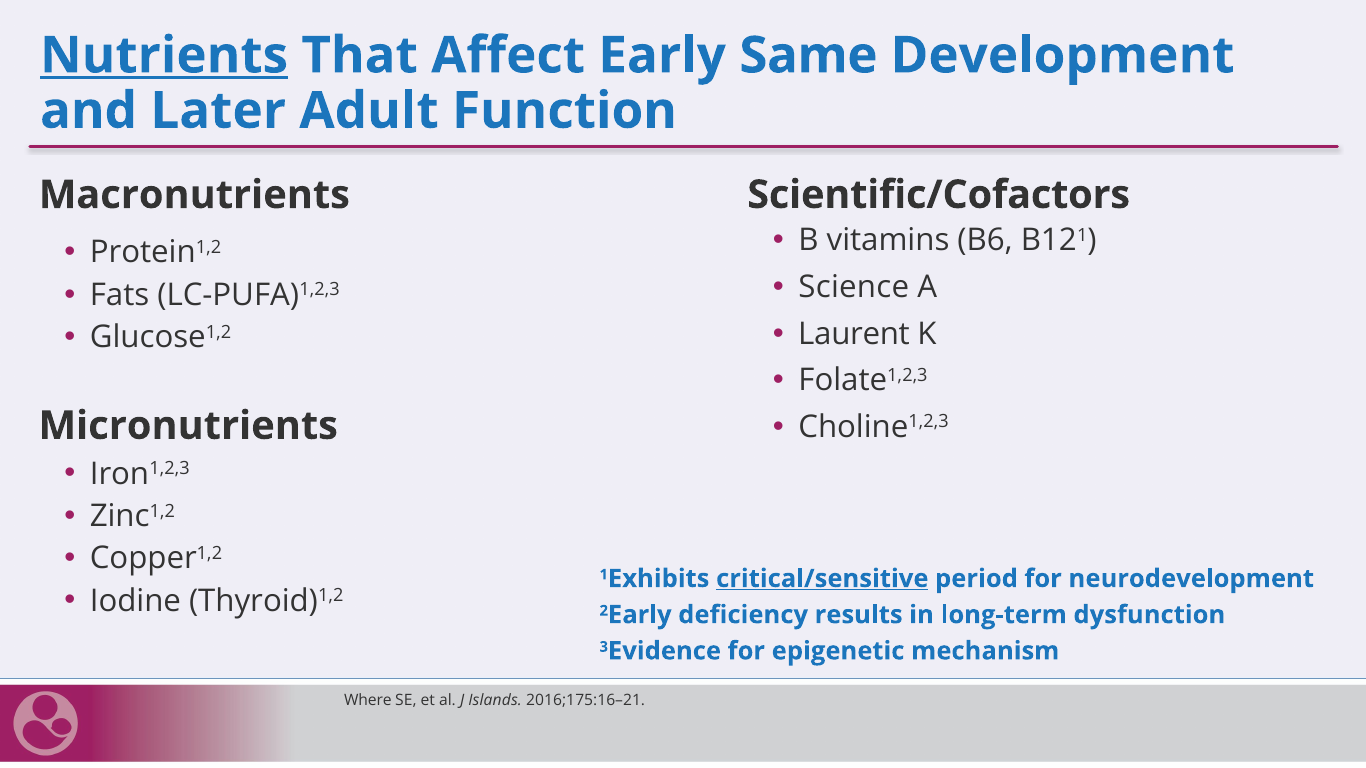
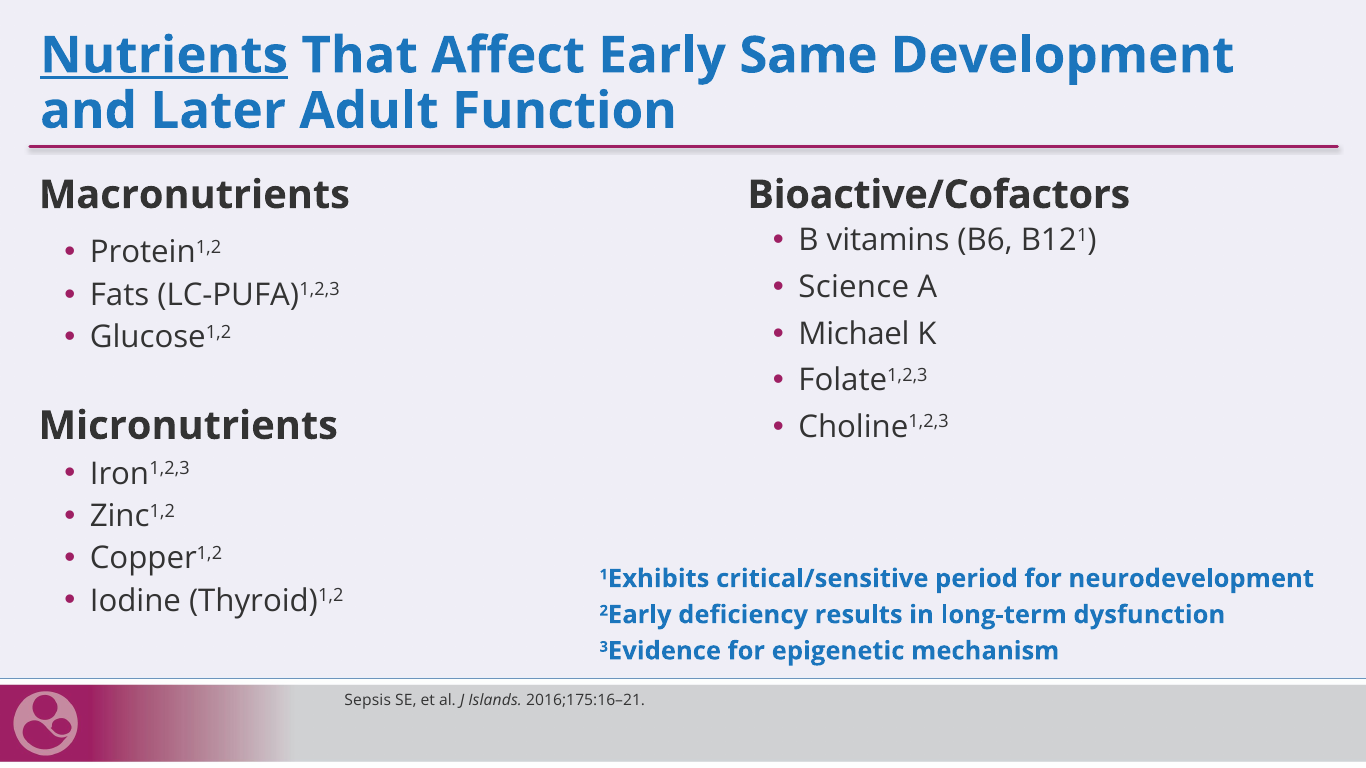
Scientific/Cofactors: Scientific/Cofactors -> Bioactive/Cofactors
Laurent: Laurent -> Michael
critical/sensitive underline: present -> none
Where: Where -> Sepsis
